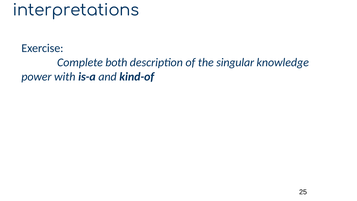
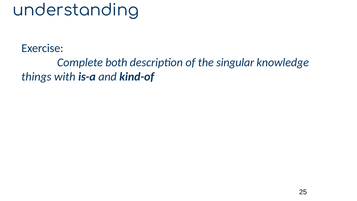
interpretations: interpretations -> understanding
power: power -> things
